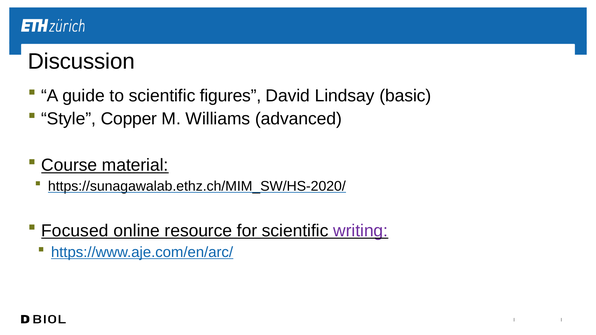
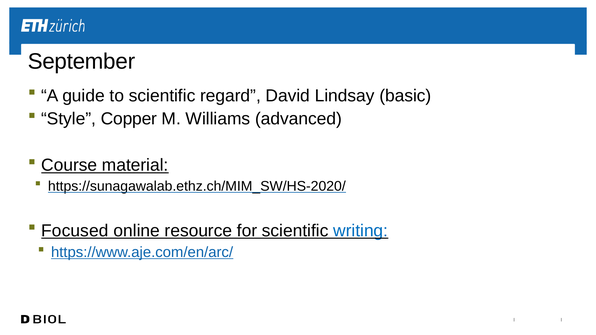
Discussion: Discussion -> September
figures: figures -> regard
writing colour: purple -> blue
